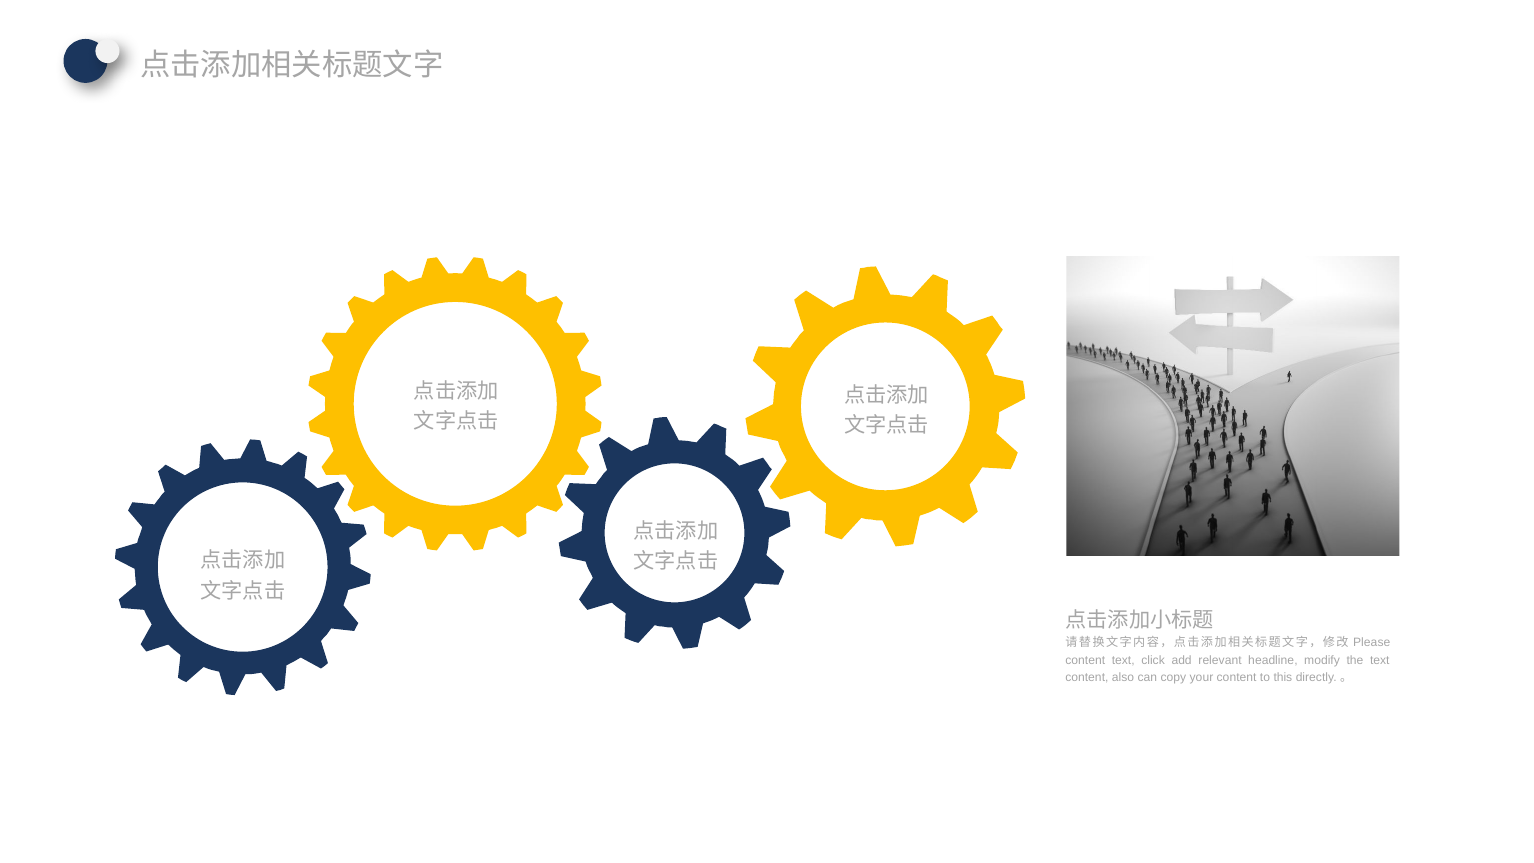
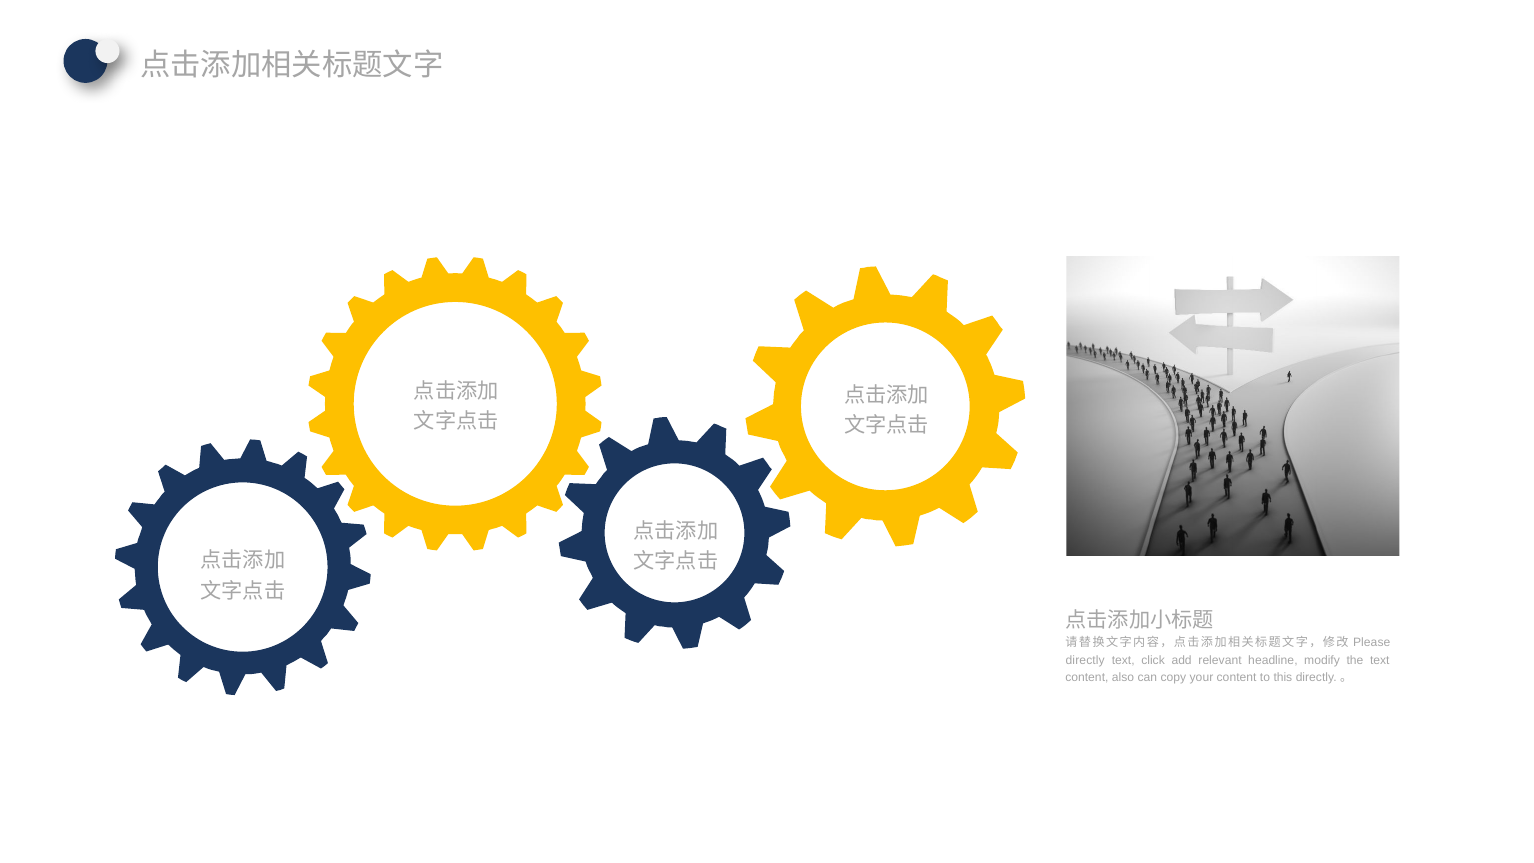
content at (1085, 660): content -> directly
